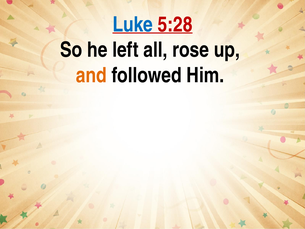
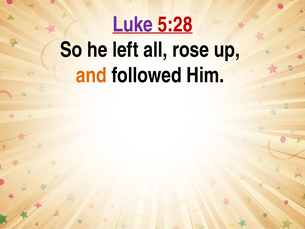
Luke colour: blue -> purple
